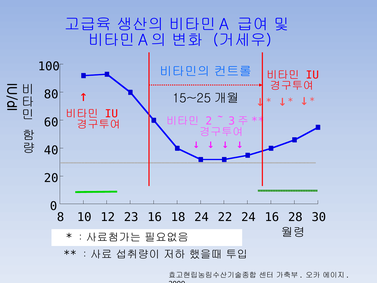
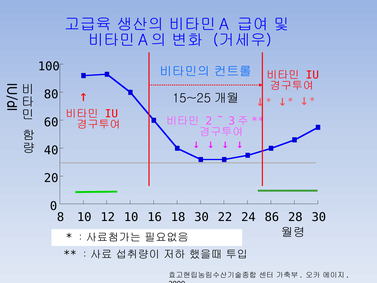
12 23: 23 -> 10
18 24: 24 -> 30
24 16: 16 -> 86
